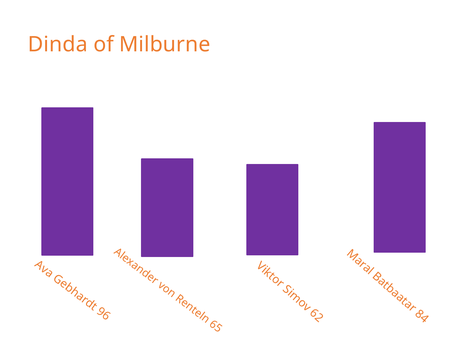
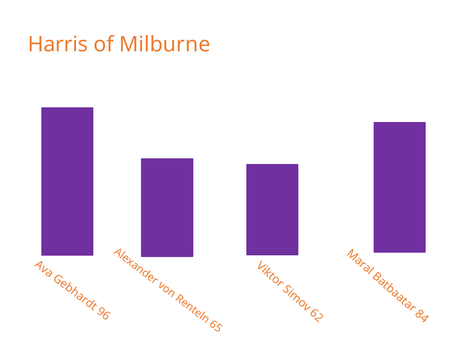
Dinda: Dinda -> Harris
